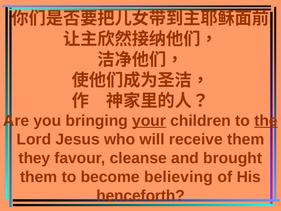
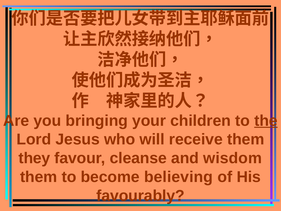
your underline: present -> none
brought: brought -> wisdom
henceforth: henceforth -> favourably
